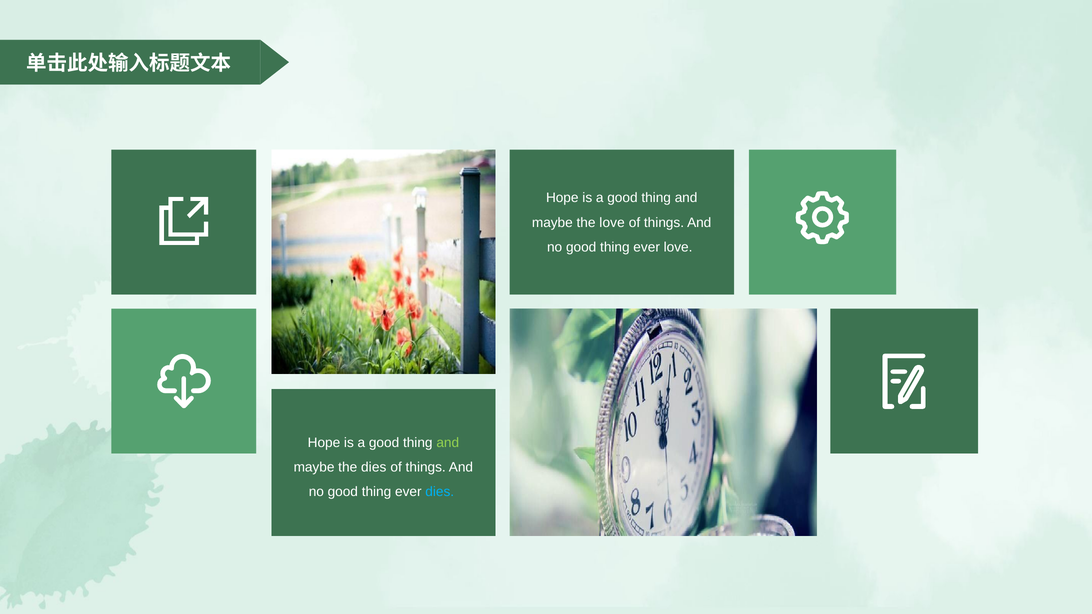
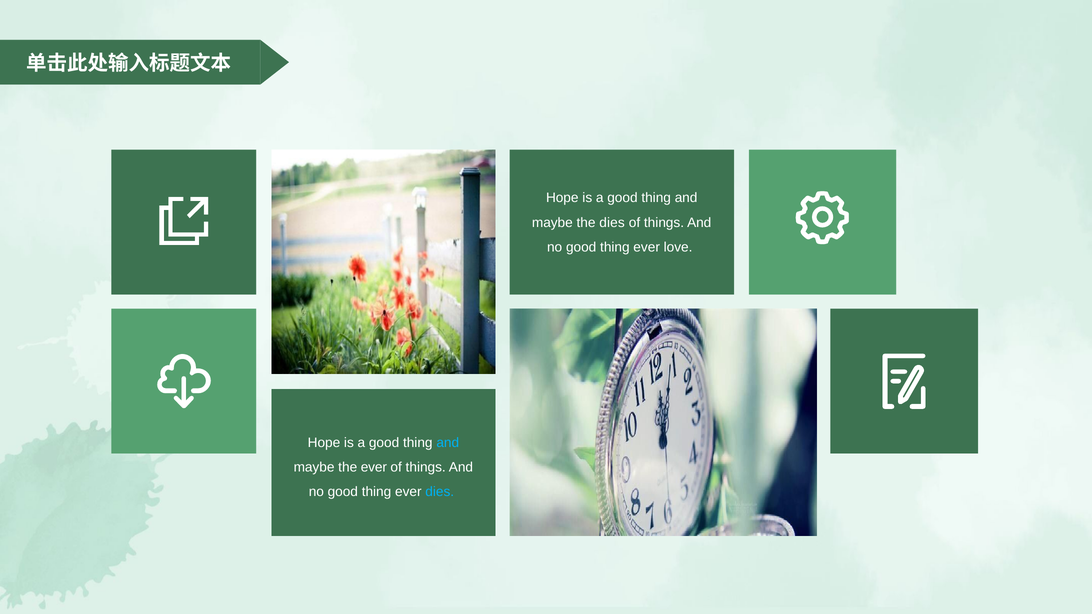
the love: love -> dies
and at (448, 443) colour: light green -> light blue
the dies: dies -> ever
